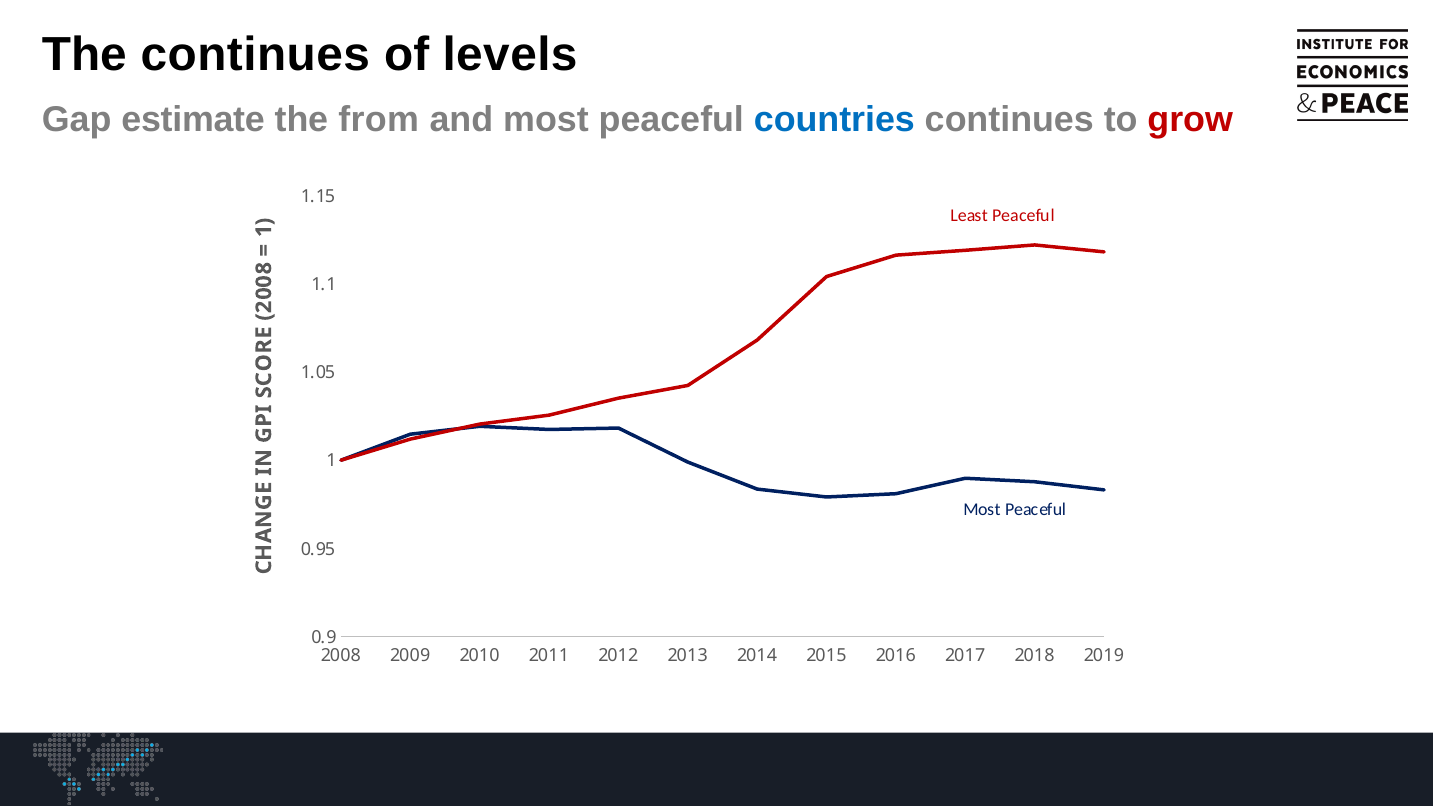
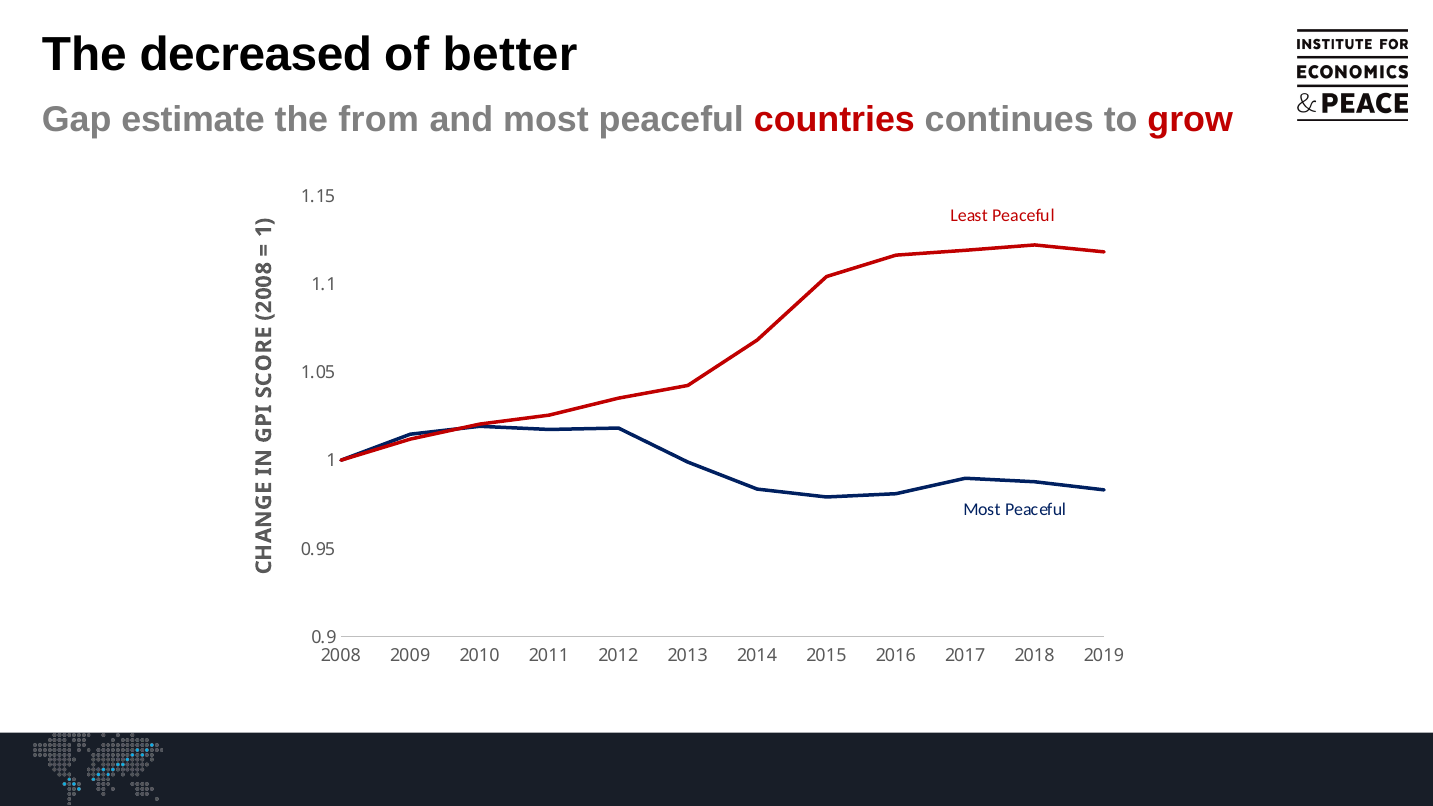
The continues: continues -> decreased
levels: levels -> better
countries colour: blue -> red
